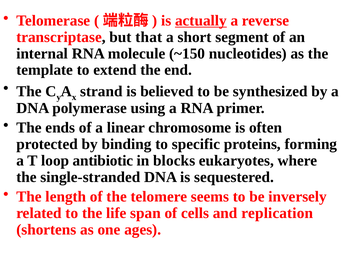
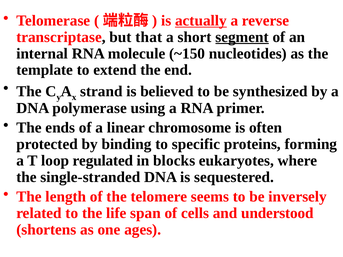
segment underline: none -> present
antibiotic: antibiotic -> regulated
replication: replication -> understood
